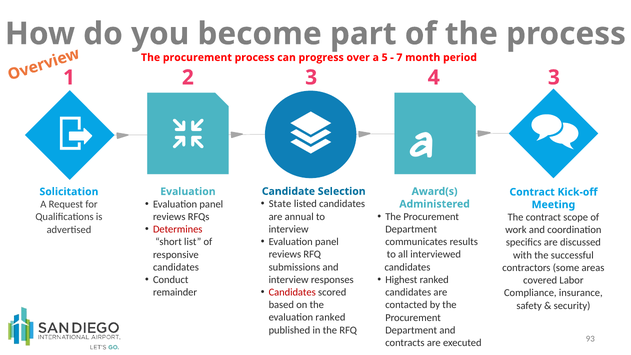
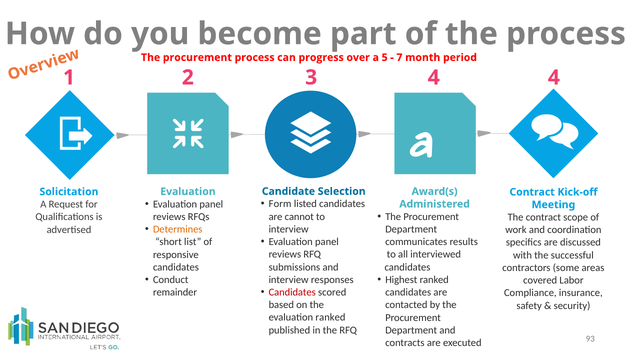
4 3: 3 -> 4
State: State -> Form
annual: annual -> cannot
Determines colour: red -> orange
